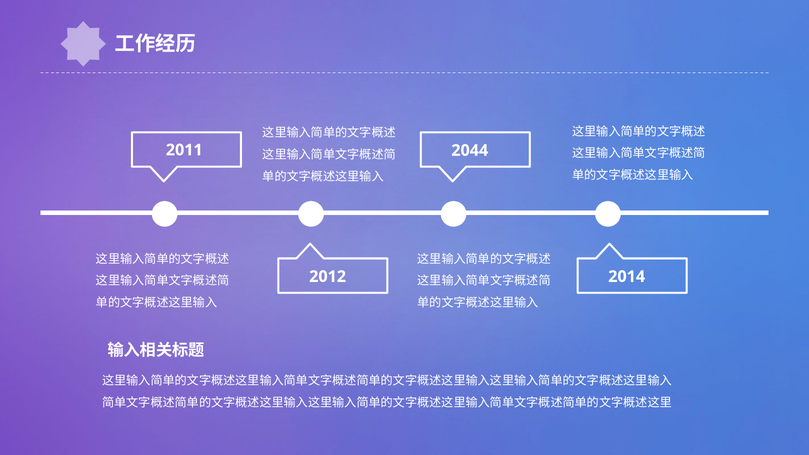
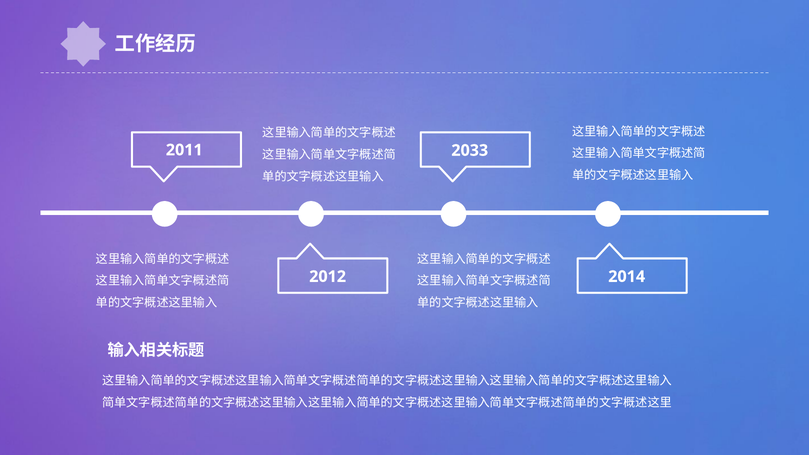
2044: 2044 -> 2033
